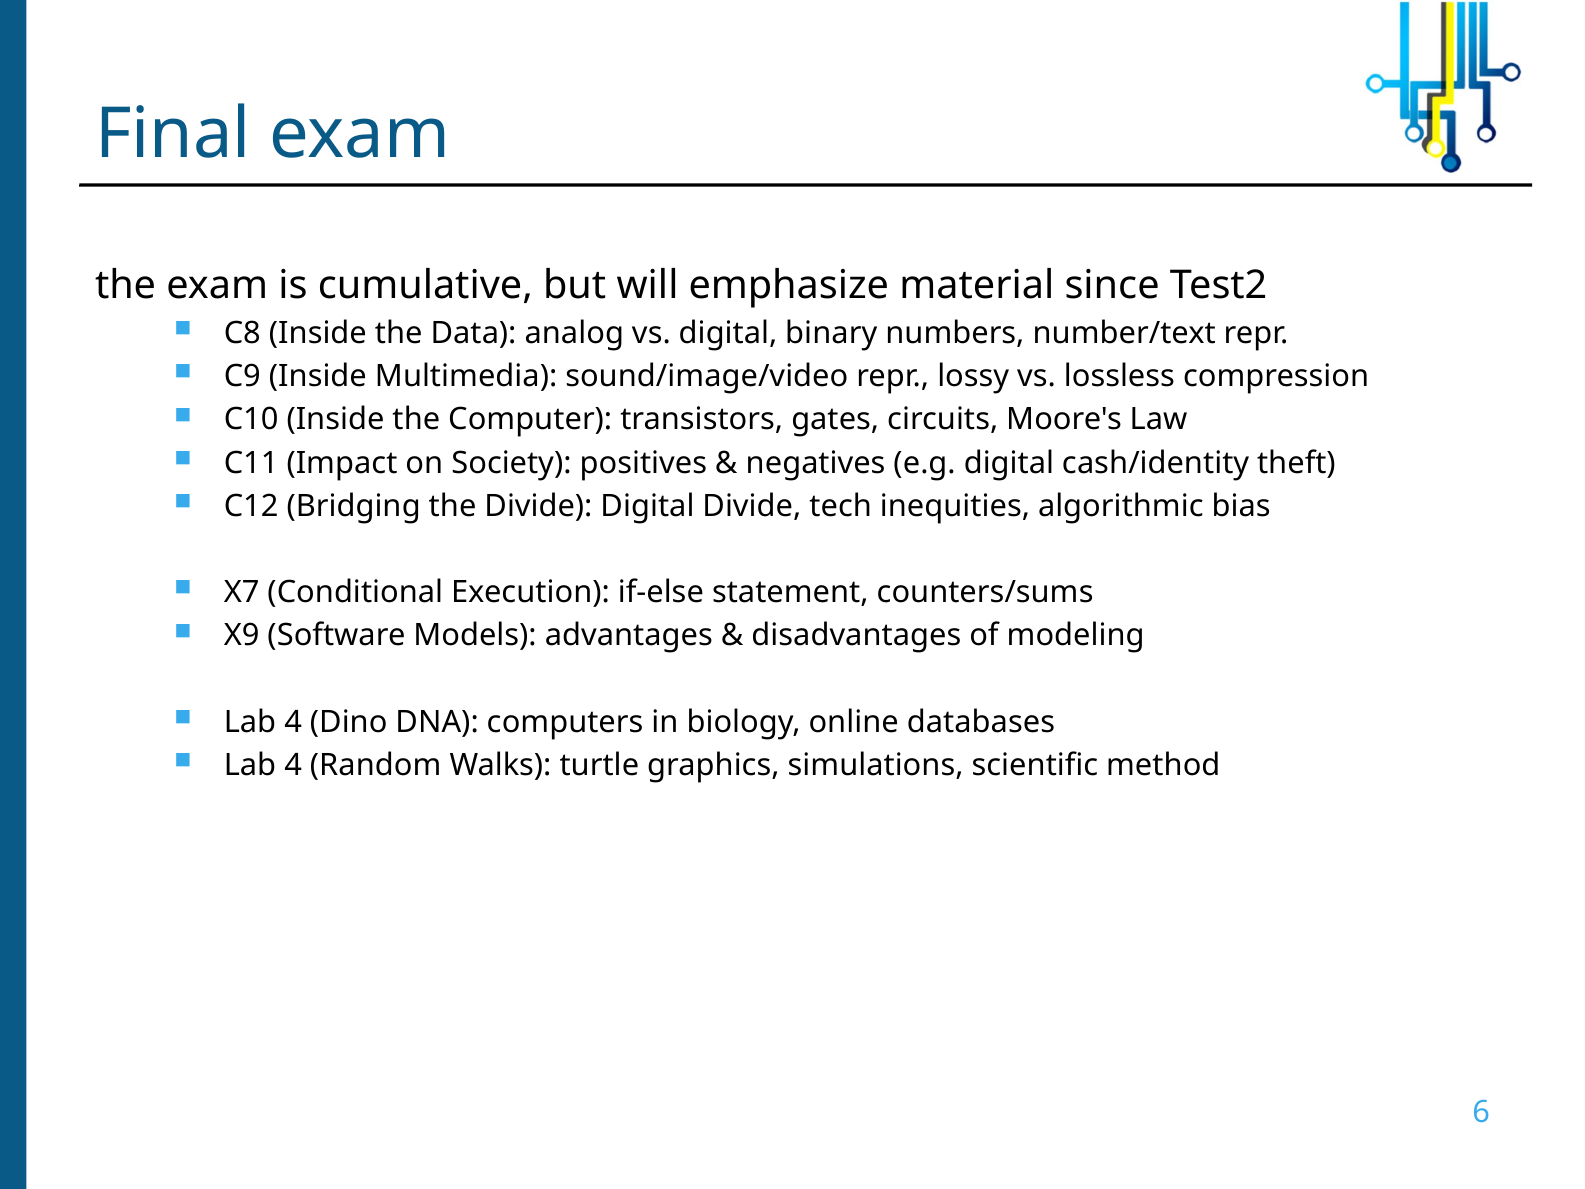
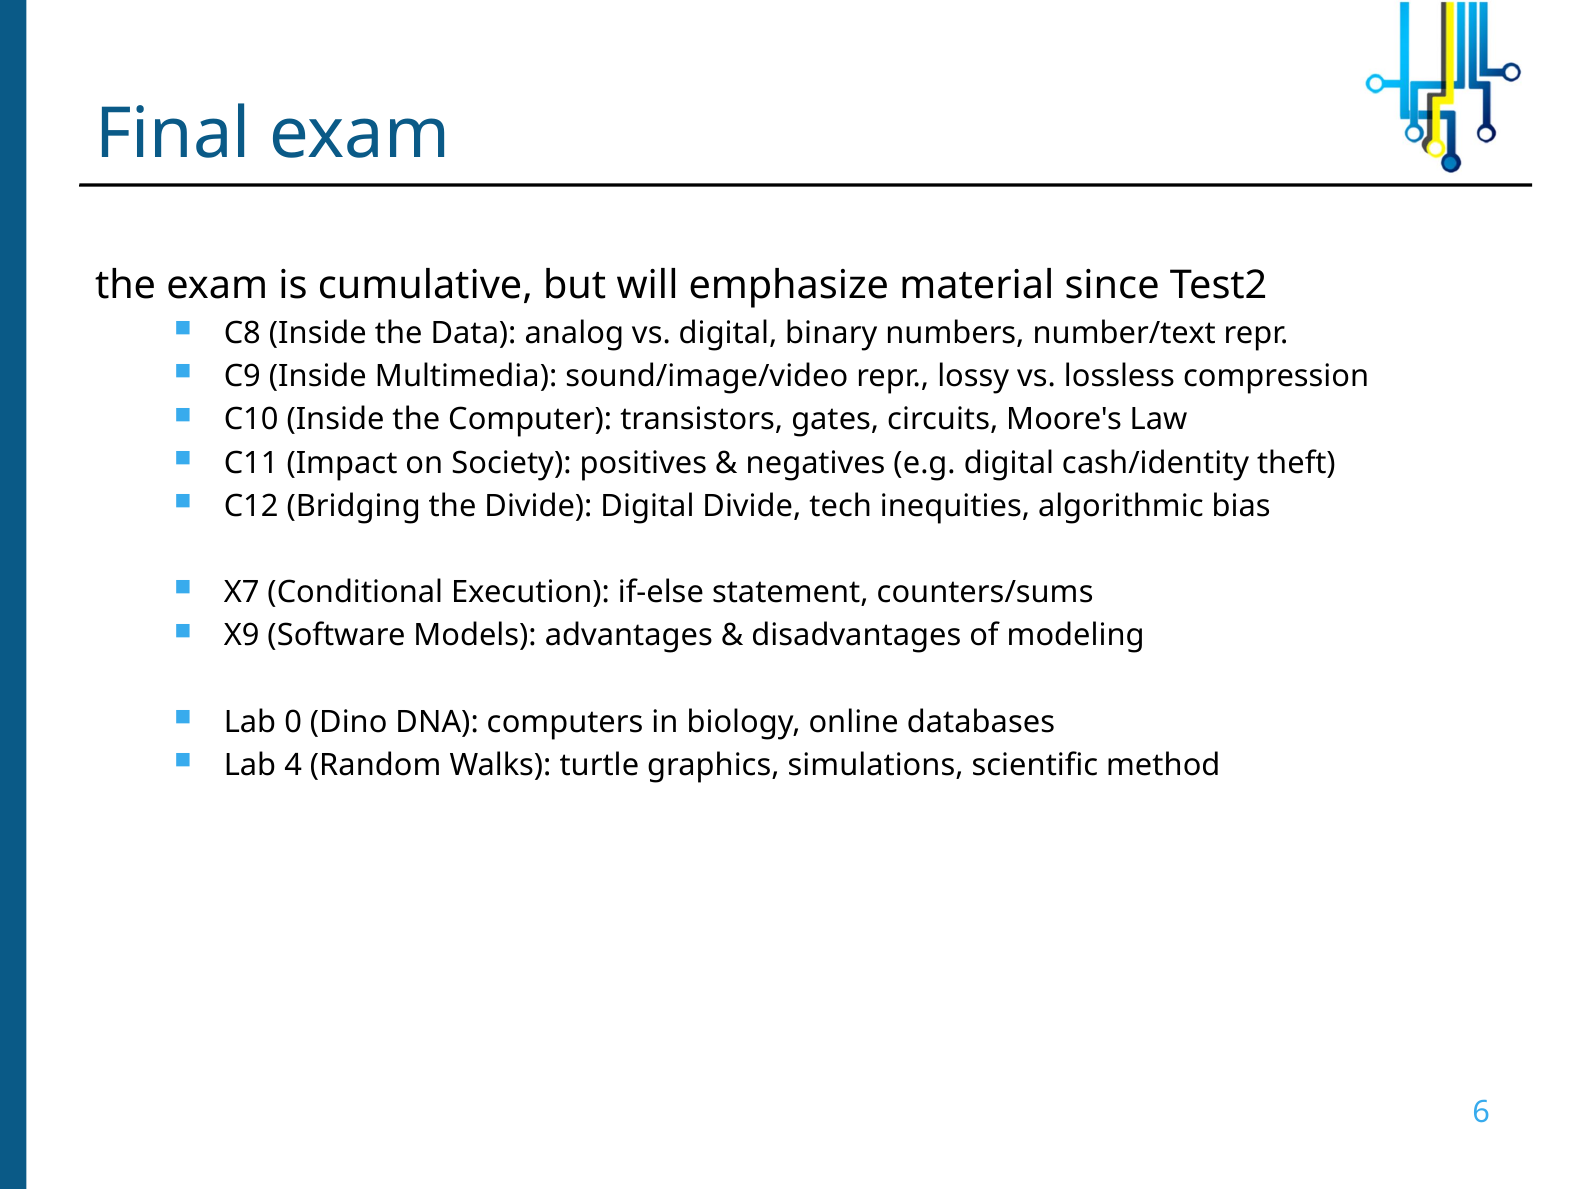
4 at (293, 722): 4 -> 0
